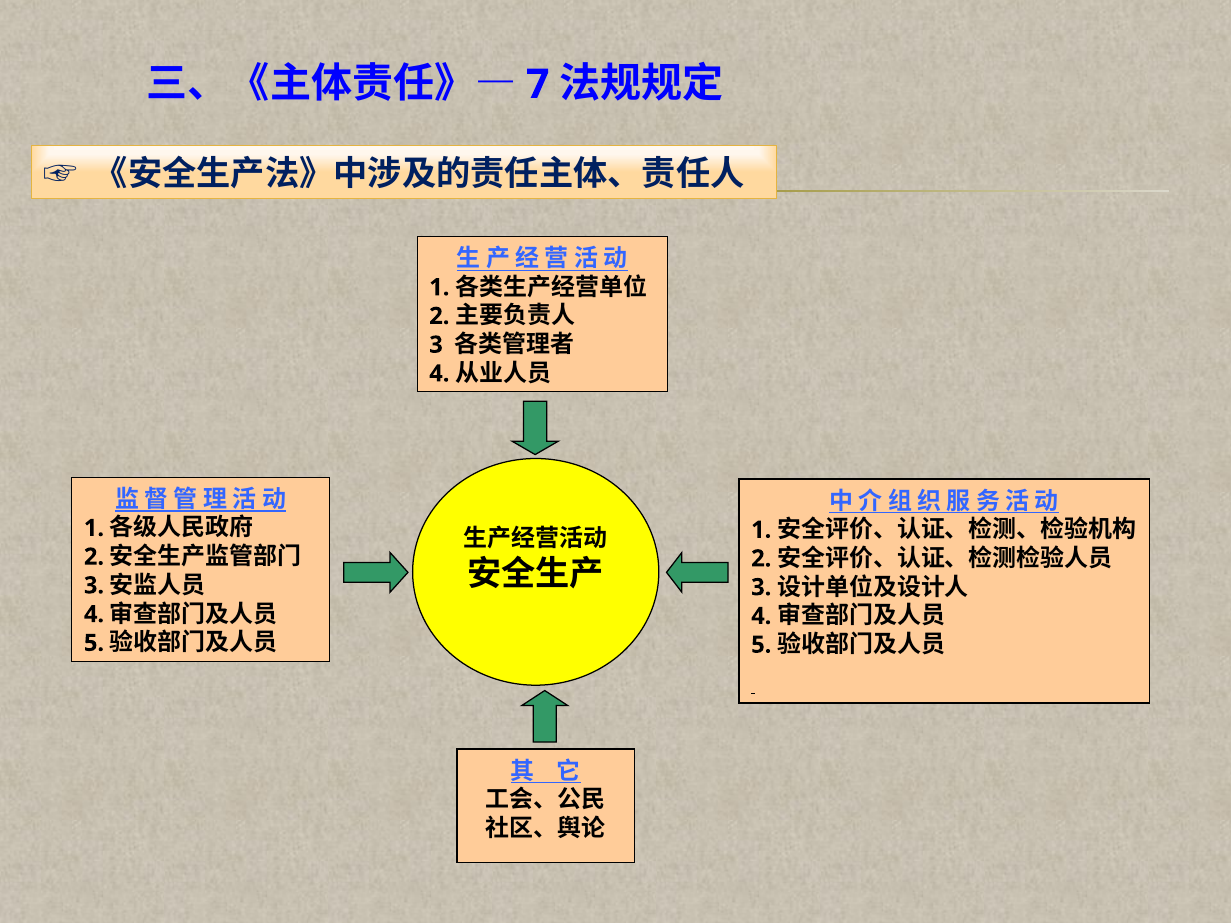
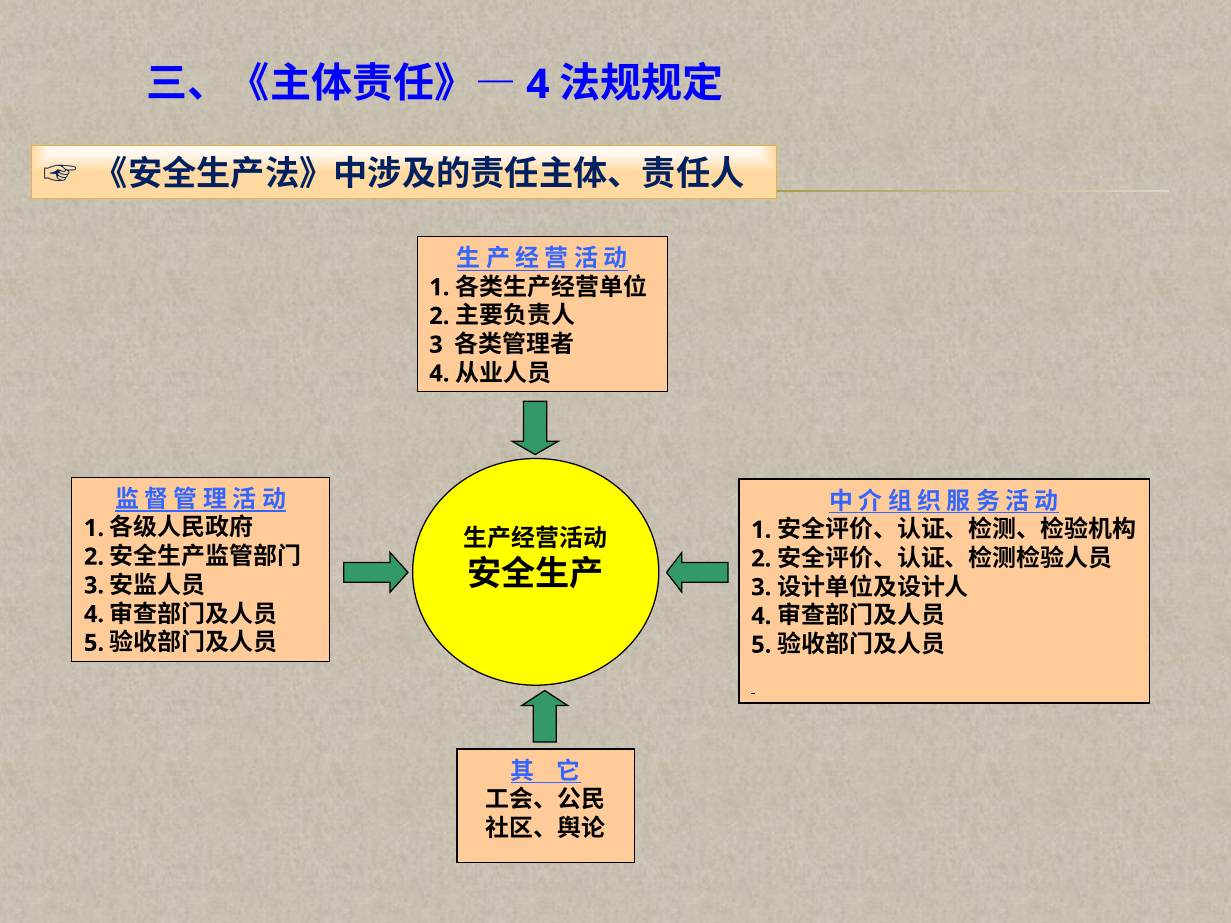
7 at (538, 84): 7 -> 4
